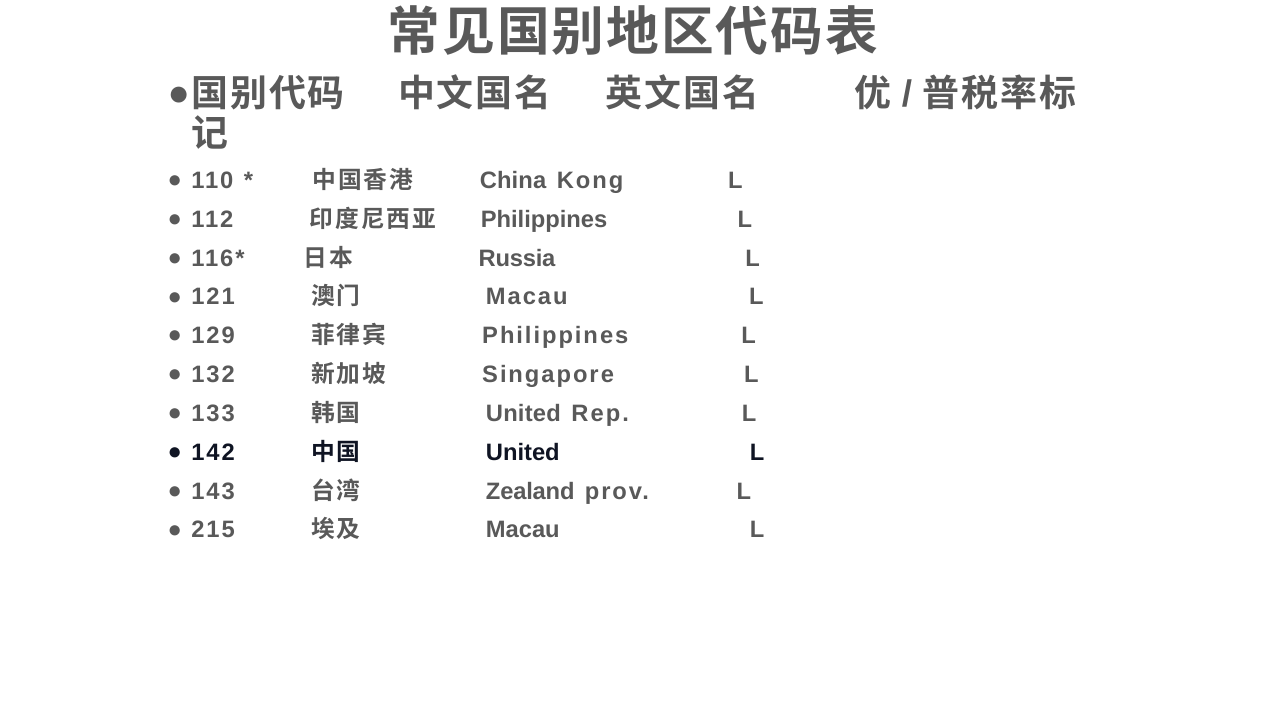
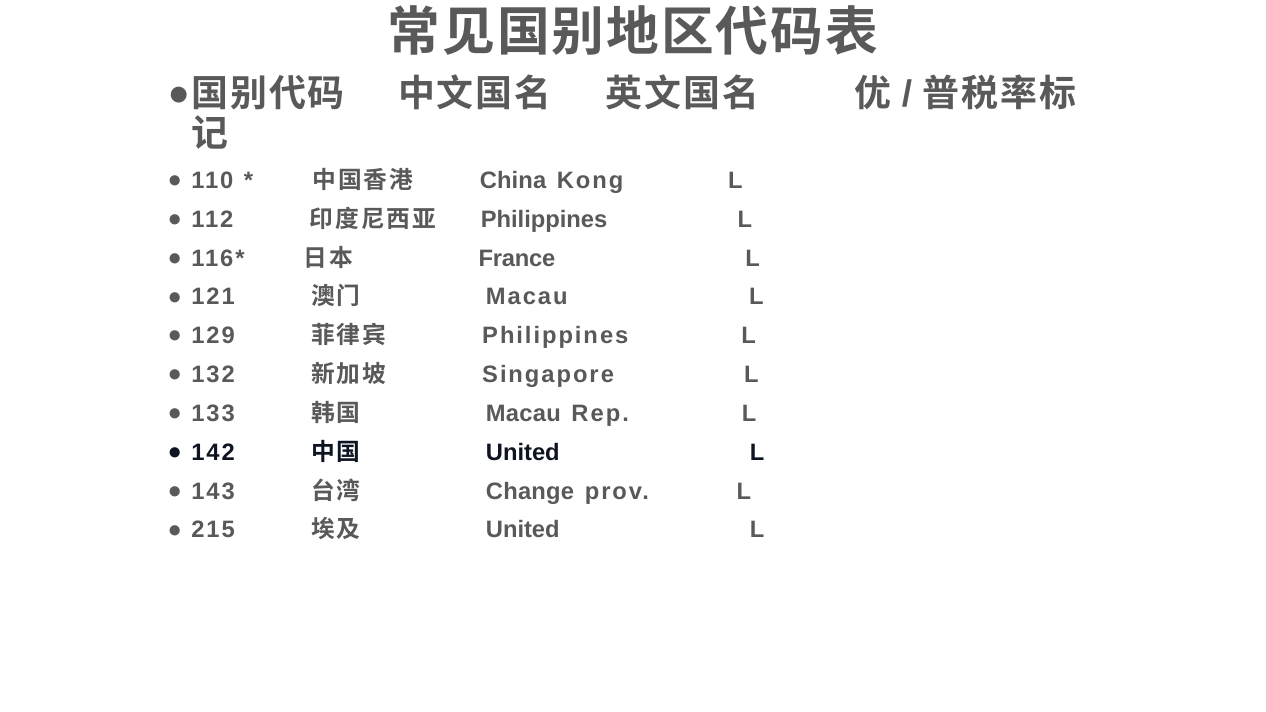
Russia: Russia -> France
United at (523, 414): United -> Macau
Zealand: Zealand -> Change
Macau at (523, 530): Macau -> United
